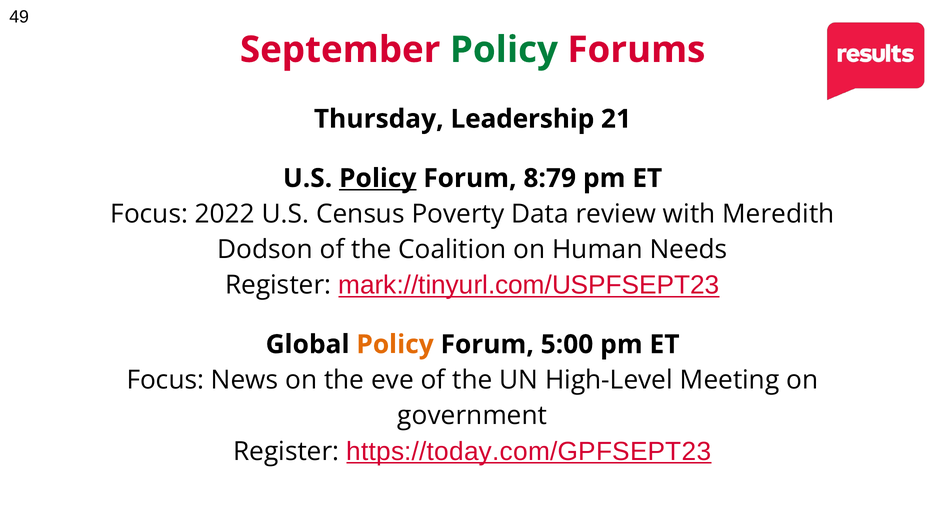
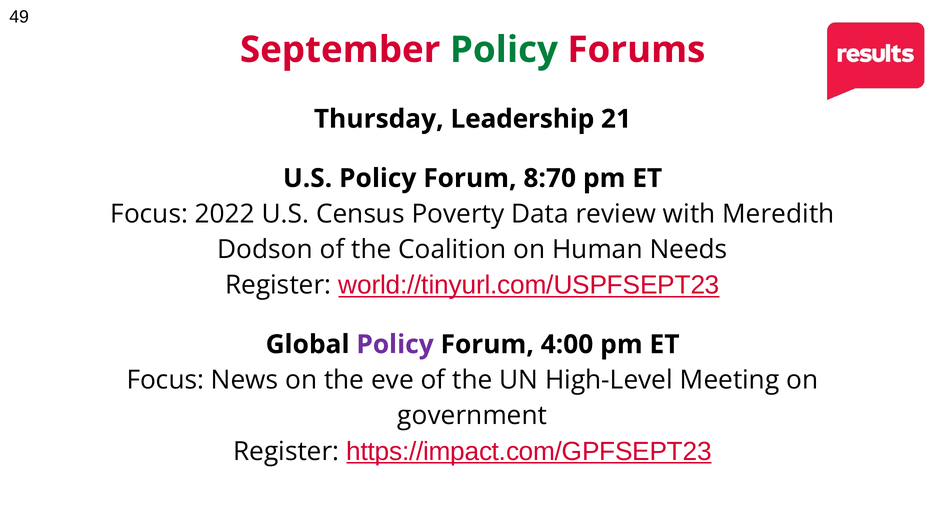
Policy at (378, 178) underline: present -> none
8:79: 8:79 -> 8:70
mark://tinyurl.com/USPFSEPT23: mark://tinyurl.com/USPFSEPT23 -> world://tinyurl.com/USPFSEPT23
Policy at (395, 344) colour: orange -> purple
5:00: 5:00 -> 4:00
https://today.com/GPFSEPT23: https://today.com/GPFSEPT23 -> https://impact.com/GPFSEPT23
